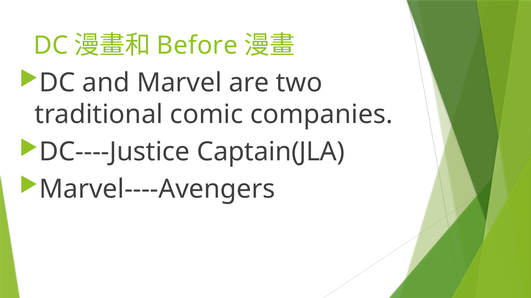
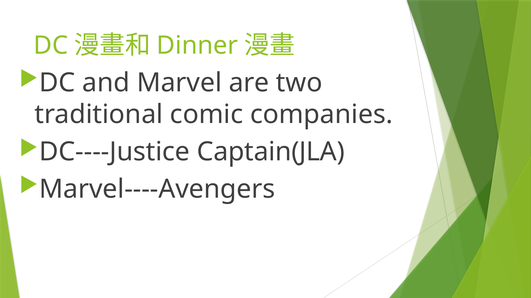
Before: Before -> Dinner
